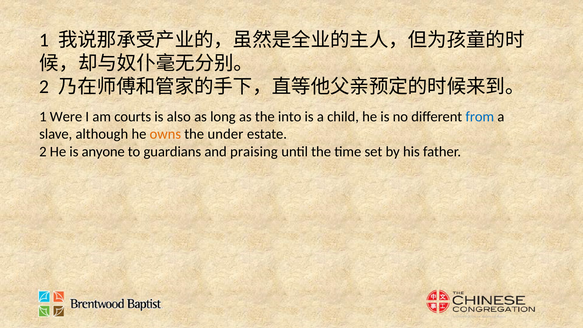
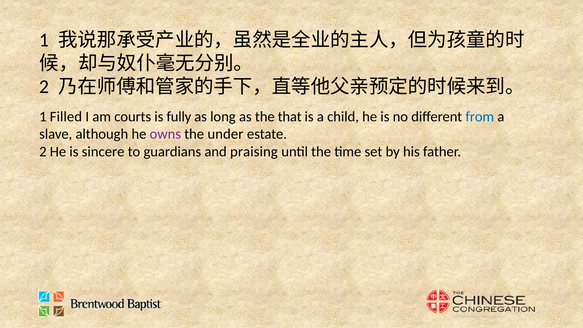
Were: Were -> Filled
also: also -> fully
into: into -> that
owns colour: orange -> purple
anyone: anyone -> sincere
